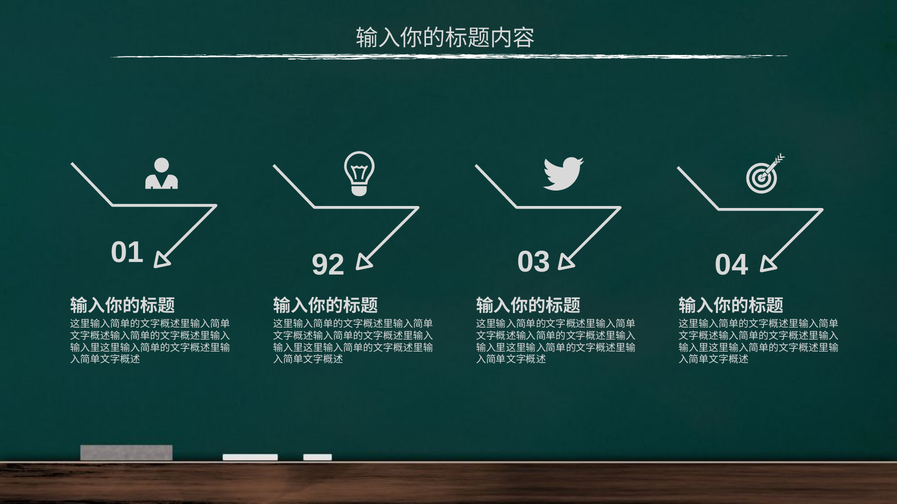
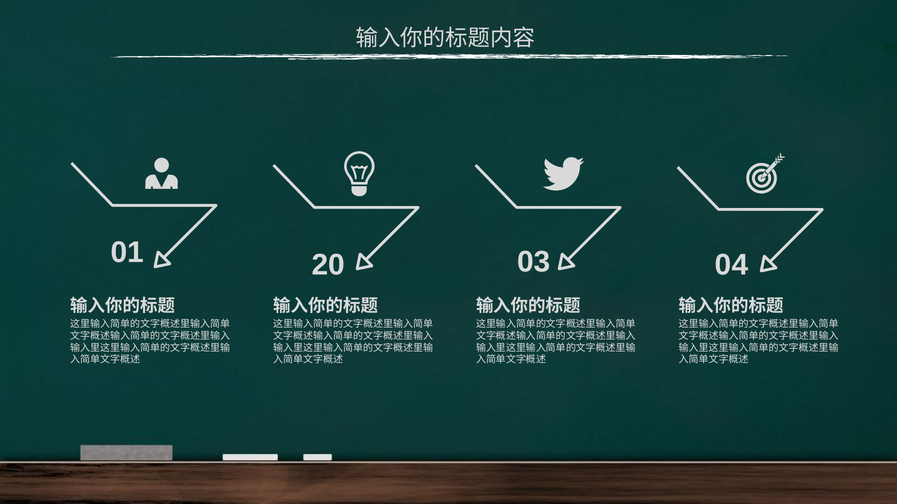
92: 92 -> 20
